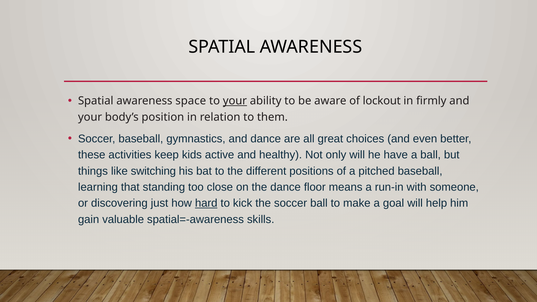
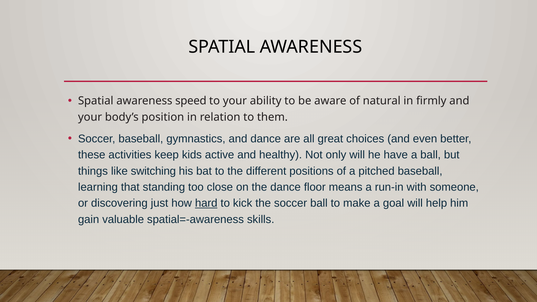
space: space -> speed
your at (235, 101) underline: present -> none
lockout: lockout -> natural
